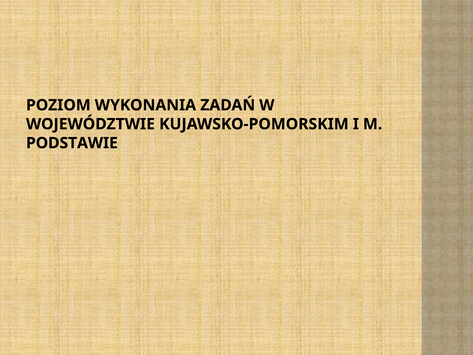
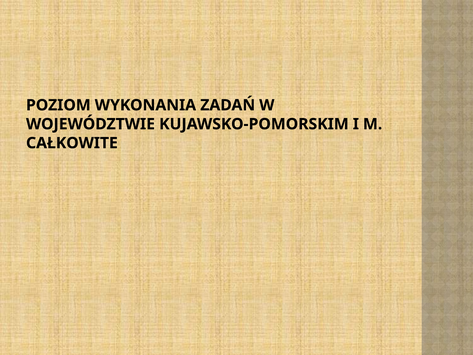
PODSTAWIE: PODSTAWIE -> CAŁKOWITE
